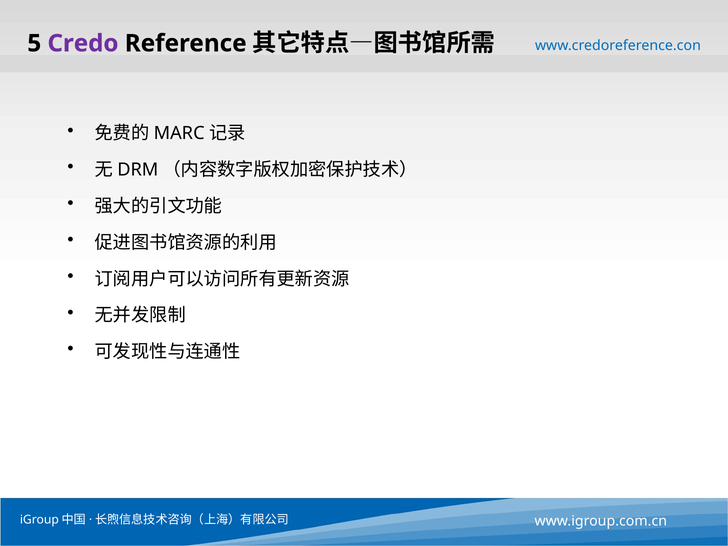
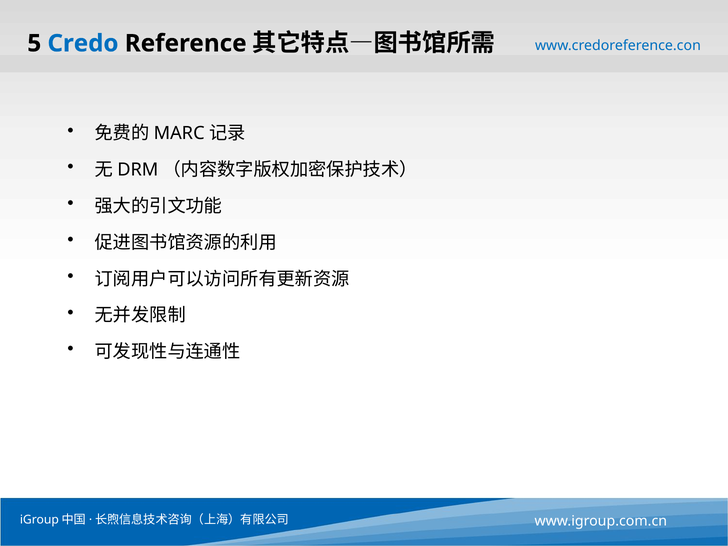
Credo colour: purple -> blue
